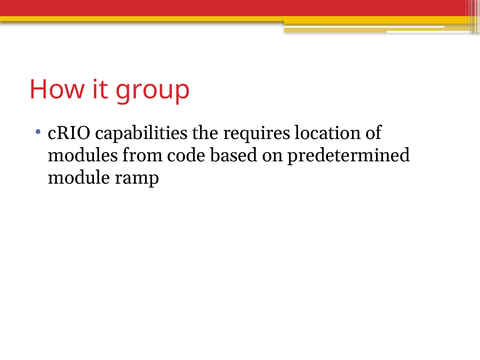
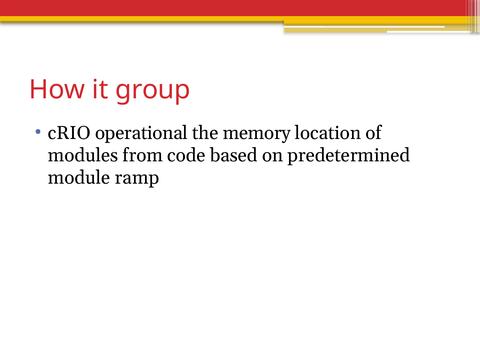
capabilities: capabilities -> operational
requires: requires -> memory
